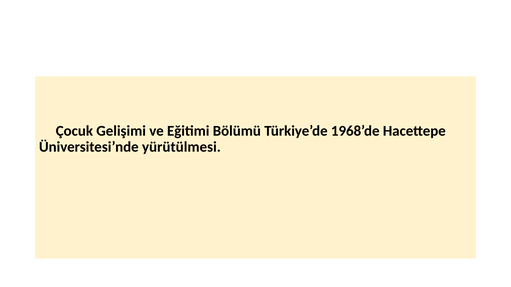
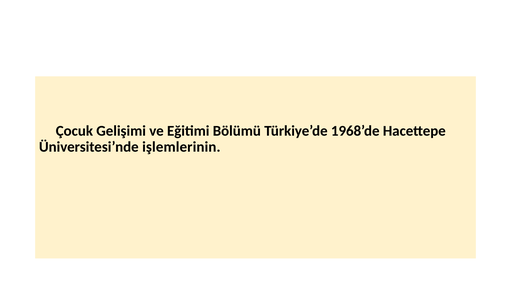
yürütülmesi: yürütülmesi -> işlemlerinin
